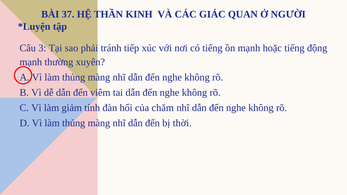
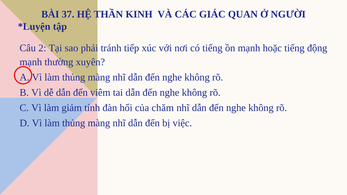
3: 3 -> 2
thời: thời -> việc
